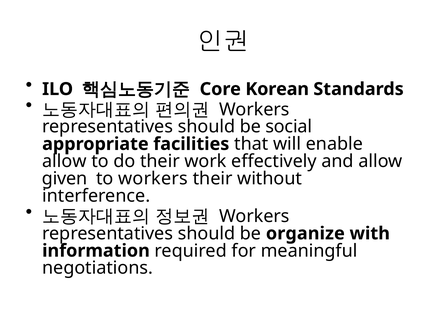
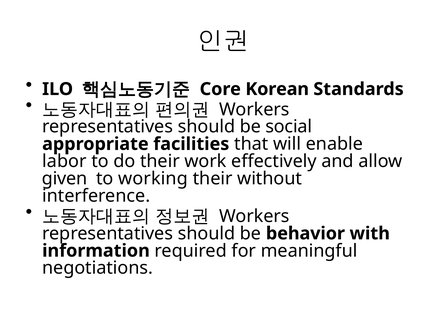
allow at (64, 161): allow -> labor
to workers: workers -> working
organize: organize -> behavior
